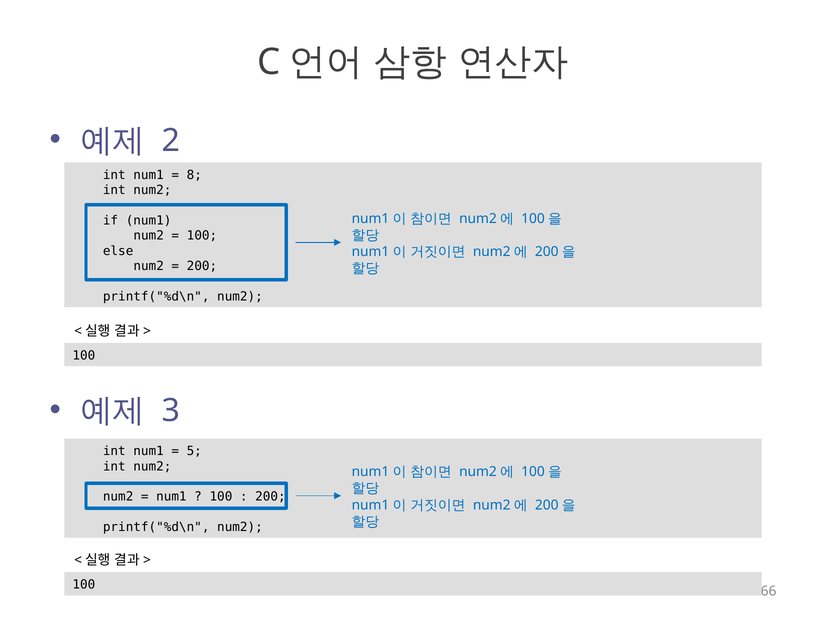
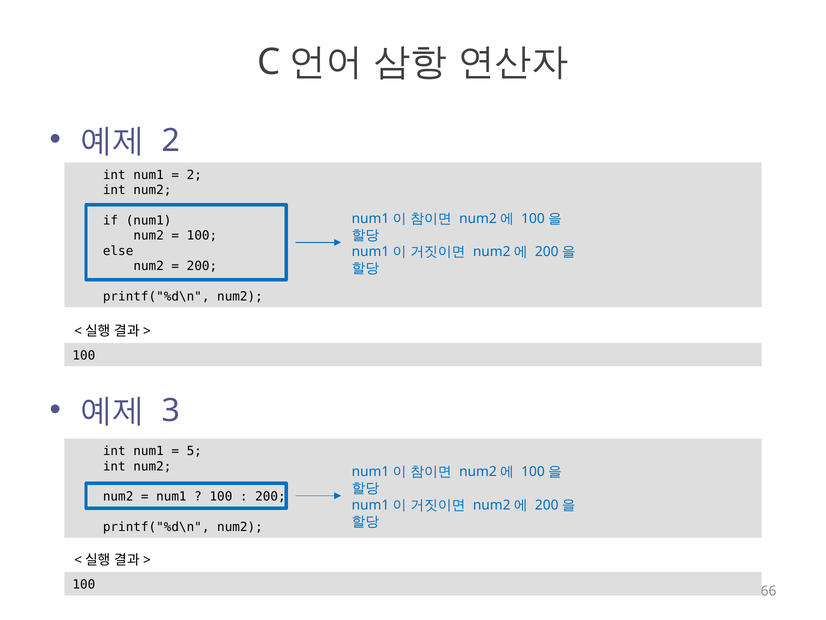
8 at (194, 175): 8 -> 2
